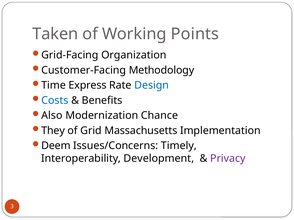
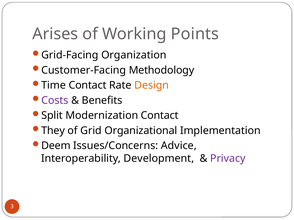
Taken: Taken -> Arises
Time Express: Express -> Contact
Design colour: blue -> orange
Costs colour: blue -> purple
Also: Also -> Split
Modernization Chance: Chance -> Contact
Massachusetts: Massachusetts -> Organizational
Timely: Timely -> Advice
